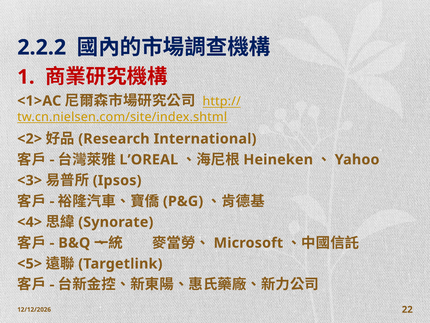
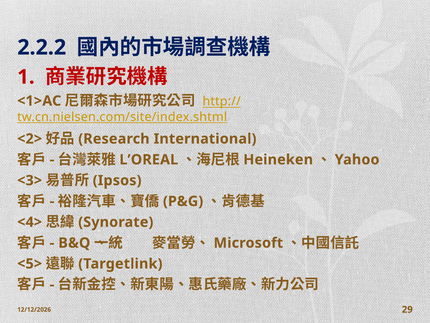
22: 22 -> 29
